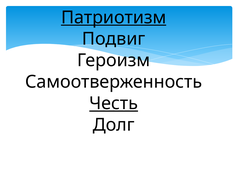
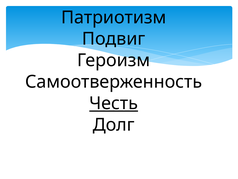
Патриотизм underline: present -> none
